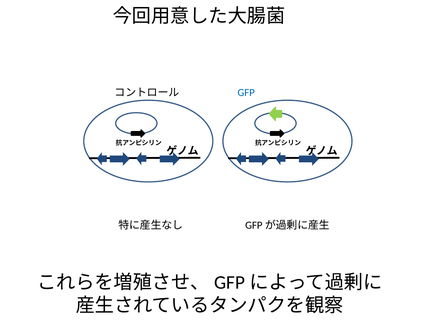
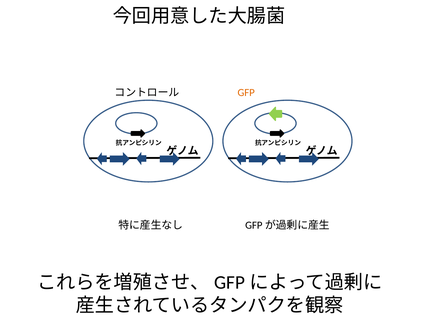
GFP colour: blue -> orange
